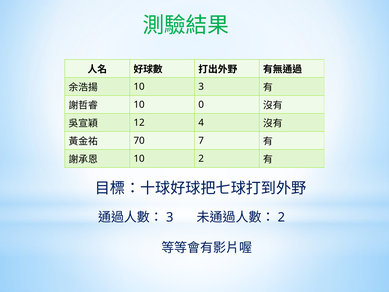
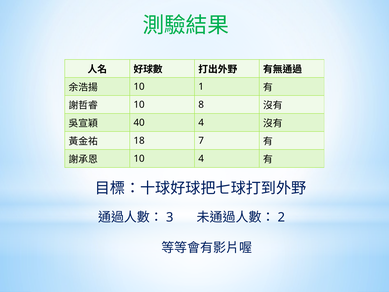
10 3: 3 -> 1
0: 0 -> 8
12: 12 -> 40
70: 70 -> 18
10 2: 2 -> 4
